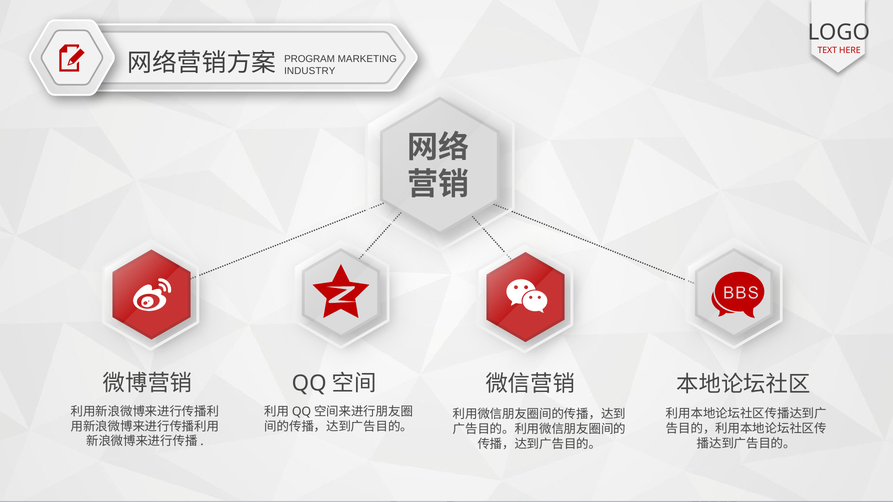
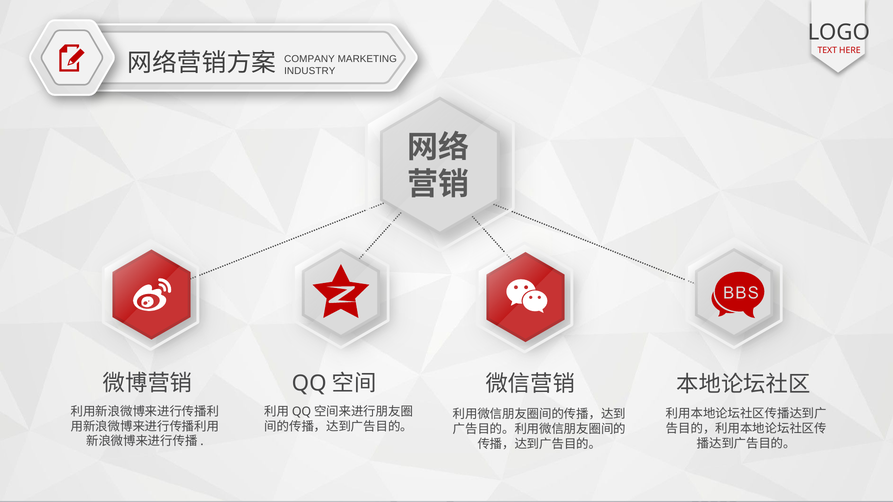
PROGRAM: PROGRAM -> COMPANY
